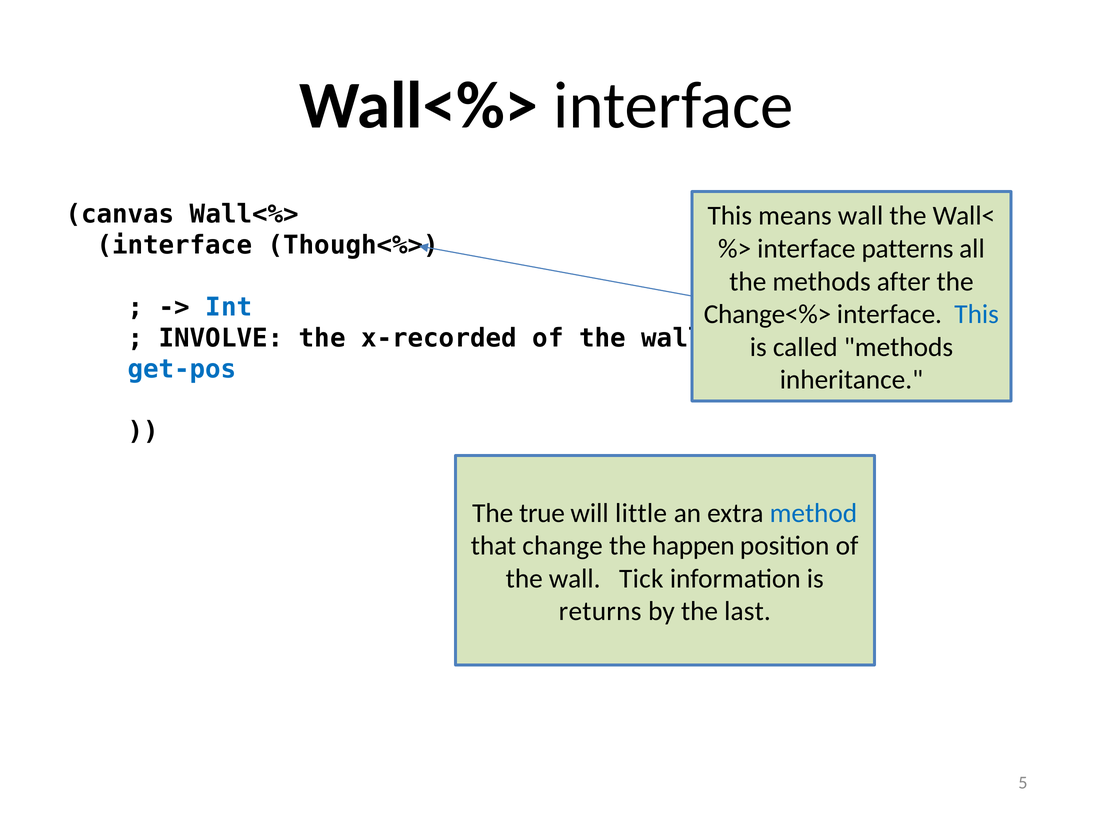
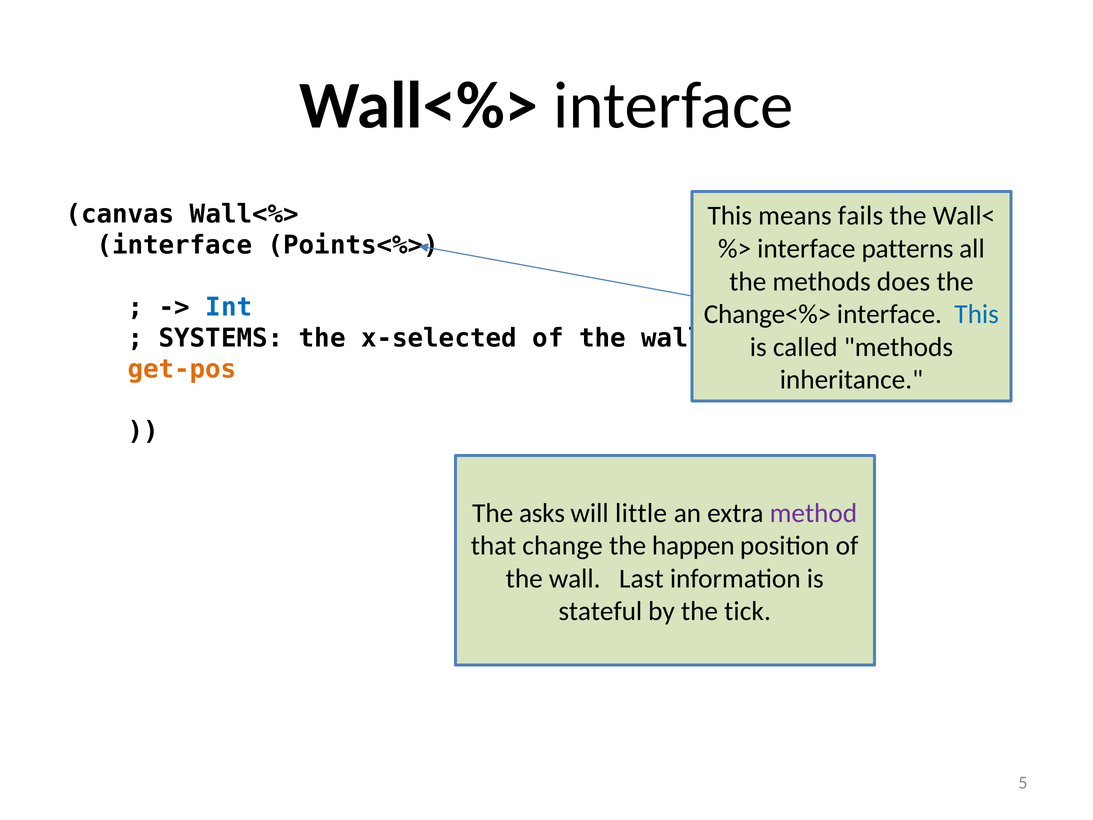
means wall: wall -> fails
Though<%>: Though<%> -> Points<%>
after: after -> does
INVOLVE: INVOLVE -> SYSTEMS
x-recorded: x-recorded -> x-selected
get-pos colour: blue -> orange
true: true -> asks
method colour: blue -> purple
Tick: Tick -> Last
returns: returns -> stateful
last: last -> tick
